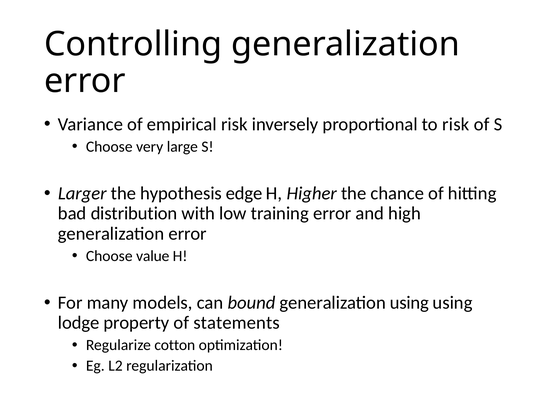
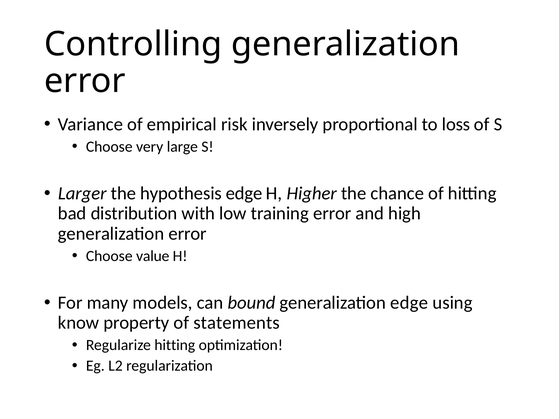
to risk: risk -> loss
generalization using: using -> edge
lodge: lodge -> know
Regularize cotton: cotton -> hitting
